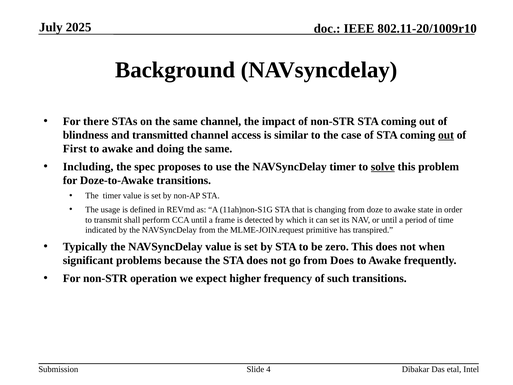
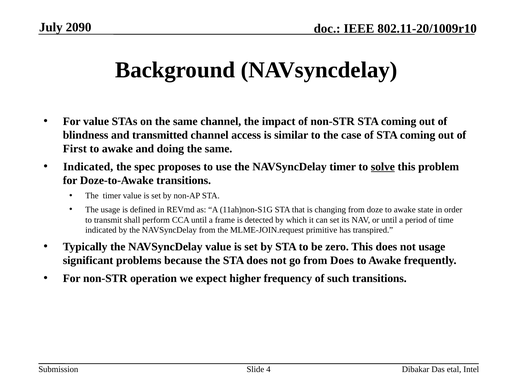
2025: 2025 -> 2090
For there: there -> value
out at (446, 135) underline: present -> none
Including at (88, 167): Including -> Indicated
not when: when -> usage
